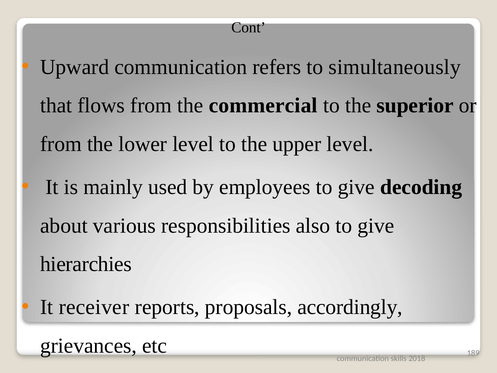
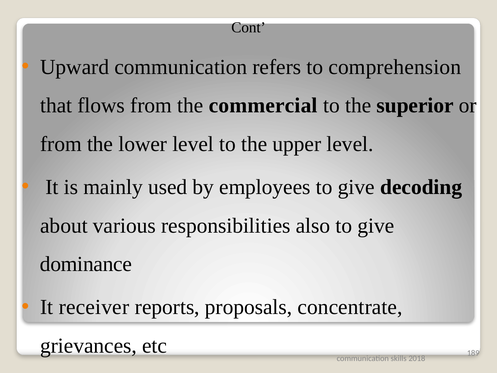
simultaneously: simultaneously -> comprehension
hierarchies: hierarchies -> dominance
accordingly: accordingly -> concentrate
